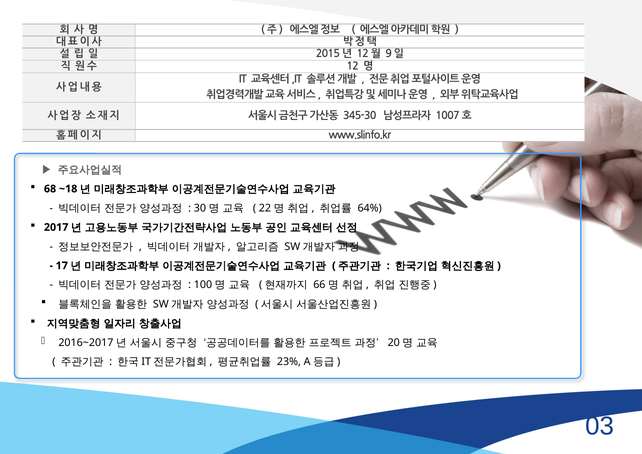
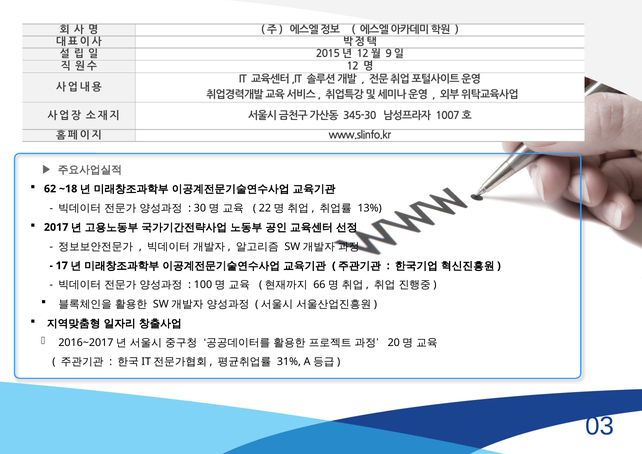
68: 68 -> 62
64%: 64% -> 13%
23%: 23% -> 31%
